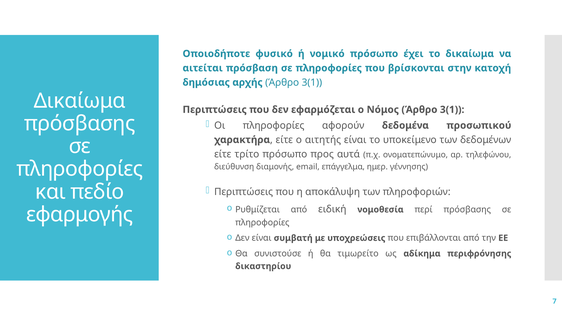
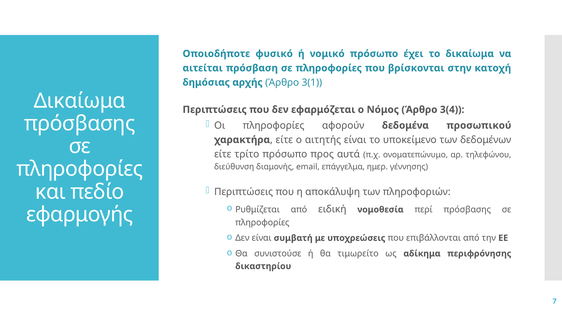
Νόμος Άρθρο 3(1: 3(1 -> 3(4
